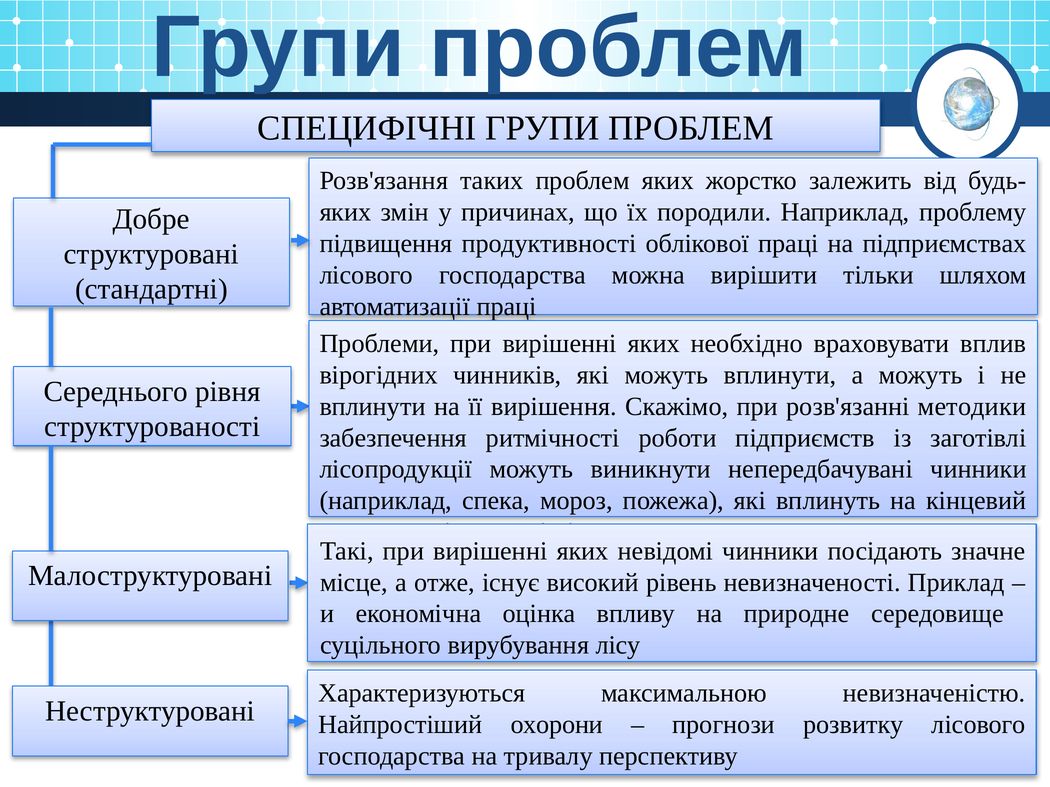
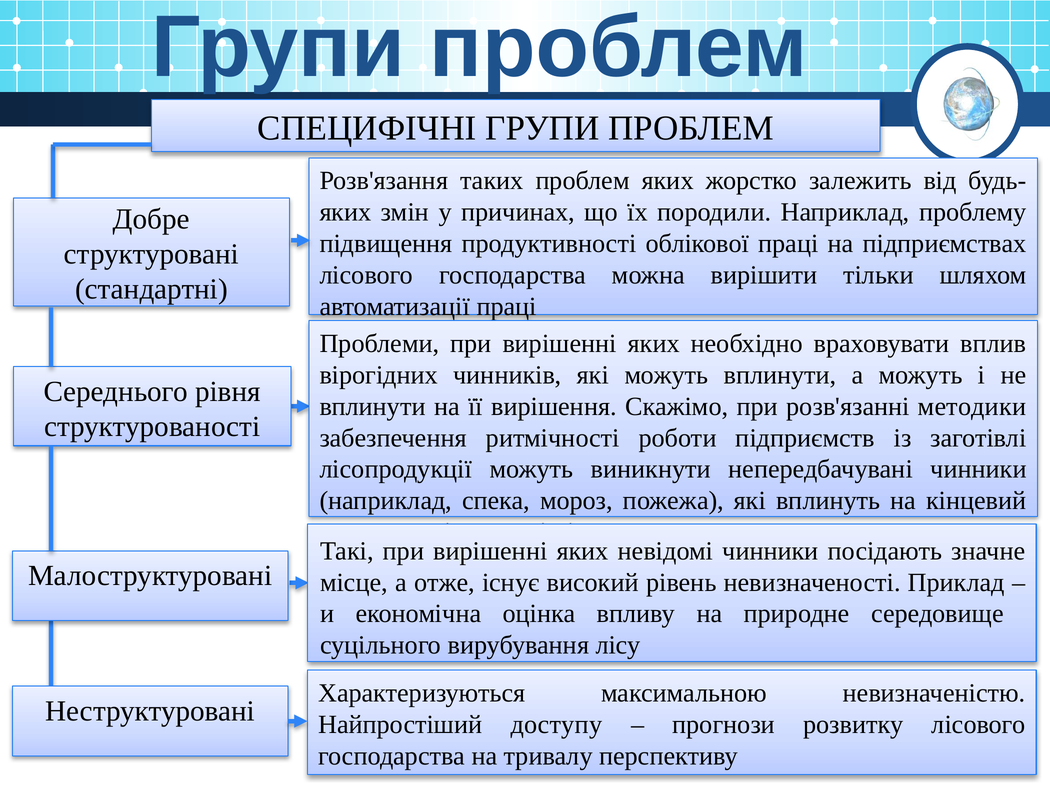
охорони: охорони -> доступу
